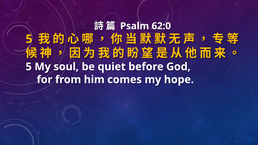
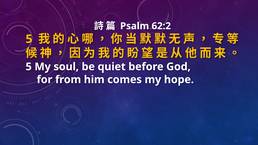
62:0: 62:0 -> 62:2
